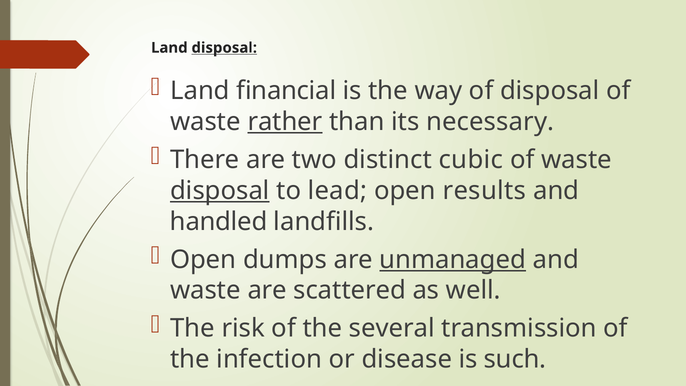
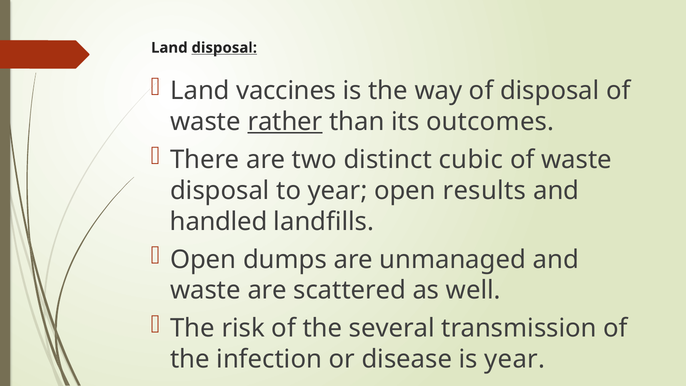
financial: financial -> vaccines
necessary: necessary -> outcomes
disposal at (220, 191) underline: present -> none
to lead: lead -> year
unmanaged underline: present -> none
is such: such -> year
